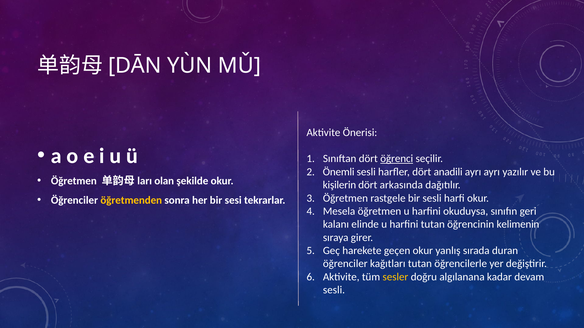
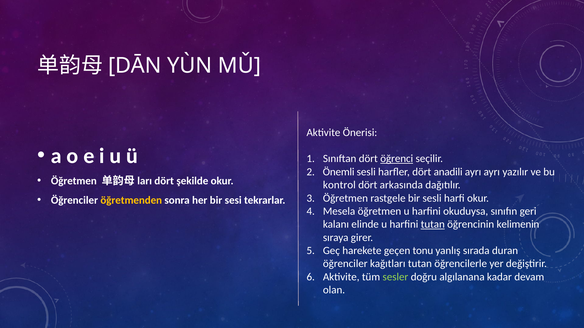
olan at (164, 181): olan -> dört
kişilerin: kişilerin -> kontrol
tutan at (433, 225) underline: none -> present
geçen okur: okur -> tonu
sesler colour: yellow -> light green
sesli at (334, 290): sesli -> olan
